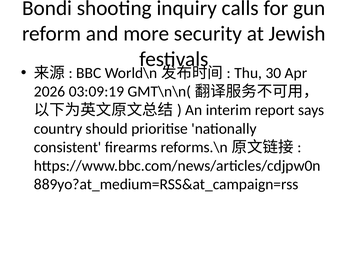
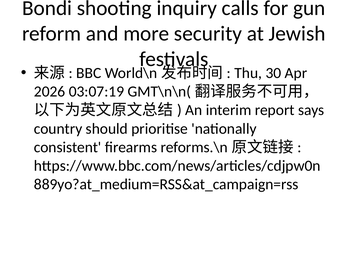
03:09:19: 03:09:19 -> 03:07:19
